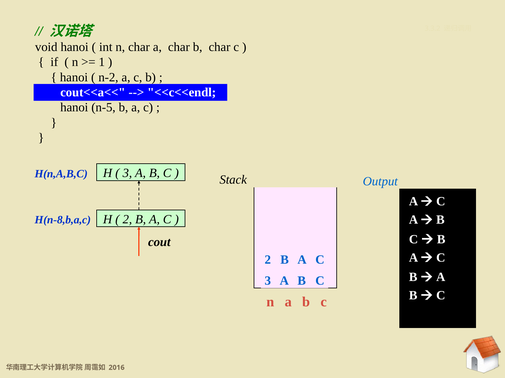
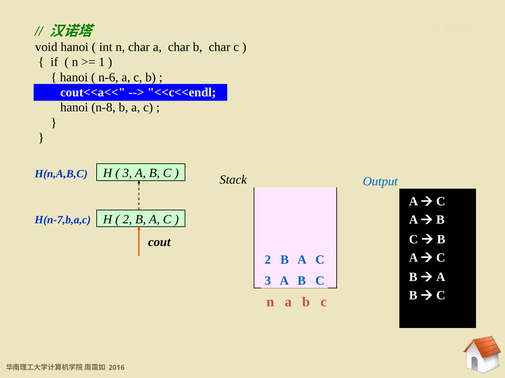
n-2: n-2 -> n-6
n-5: n-5 -> n-8
H(n-8,b,a,c: H(n-8,b,a,c -> H(n-7,b,a,c
